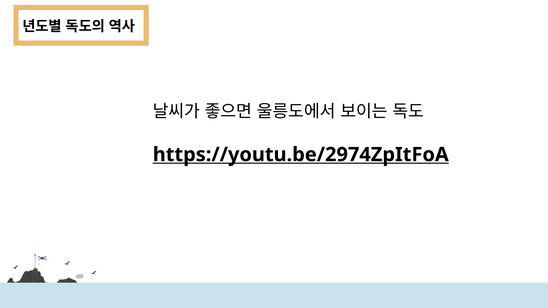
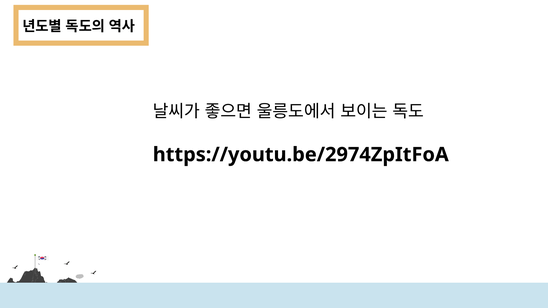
https://youtu.be/2974ZpItFoA underline: present -> none
